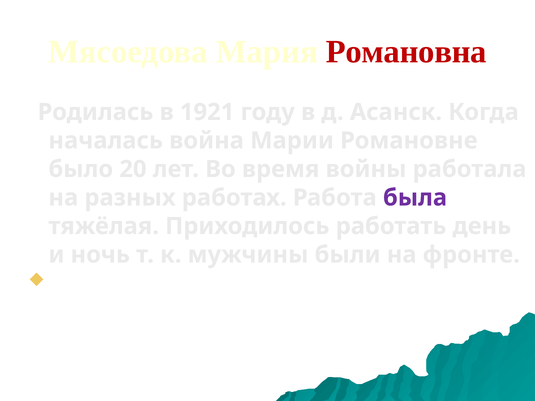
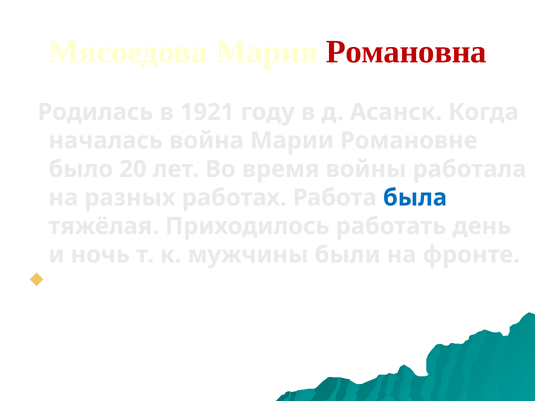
была colour: purple -> blue
